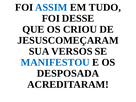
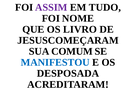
ASSIM colour: blue -> purple
DESSE: DESSE -> NOME
CRIOU: CRIOU -> LIVRO
VERSOS: VERSOS -> COMUM
